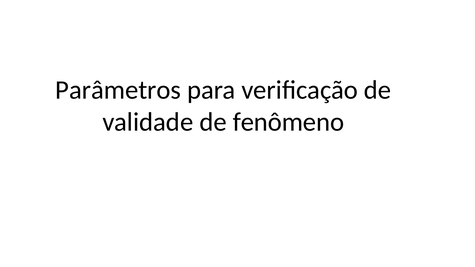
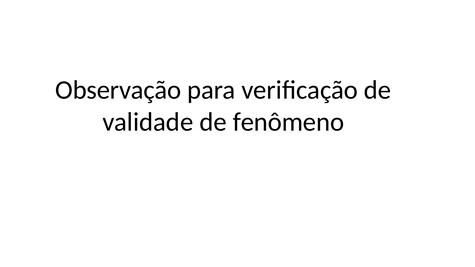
Parâmetros: Parâmetros -> Observação
